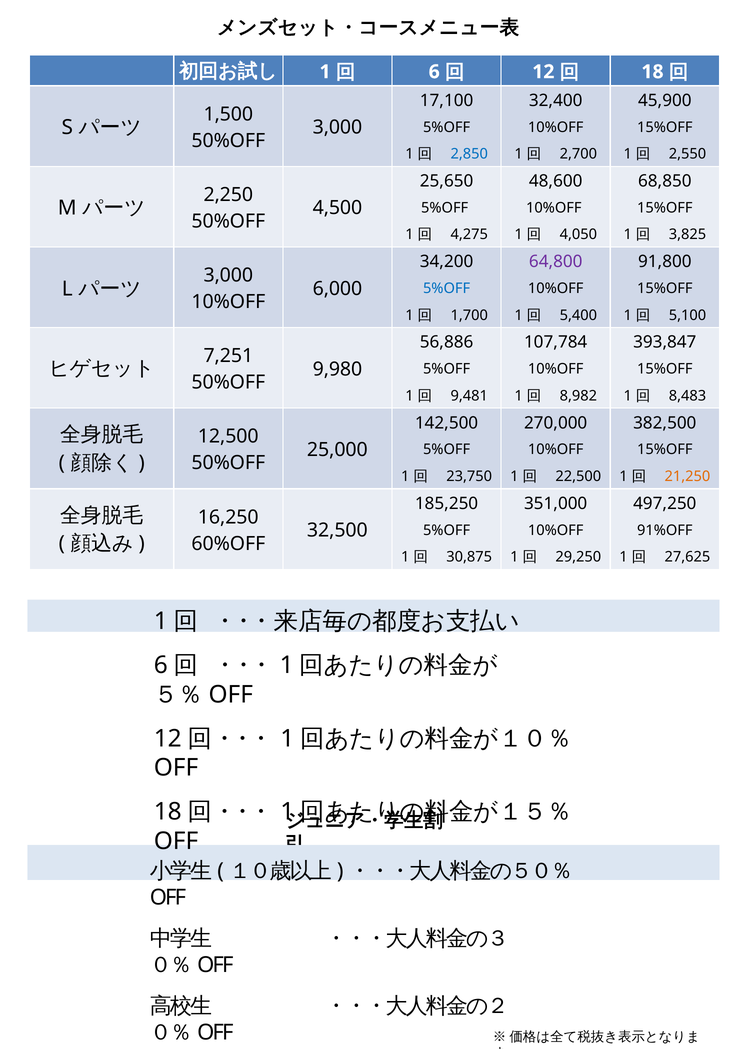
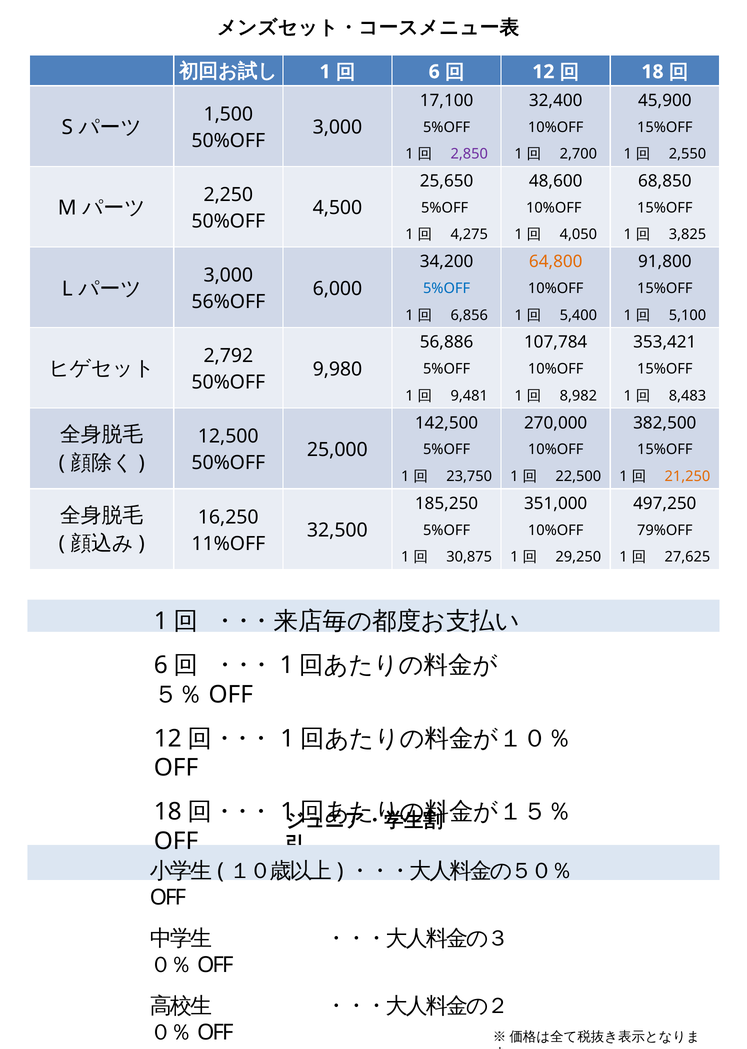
2,850 colour: blue -> purple
64,800 colour: purple -> orange
10%OFF at (228, 302): 10%OFF -> 56%OFF
1,700: 1,700 -> 6,856
393,847: 393,847 -> 353,421
7,251: 7,251 -> 2,792
91%OFF: 91%OFF -> 79%OFF
60%OFF: 60%OFF -> 11%OFF
